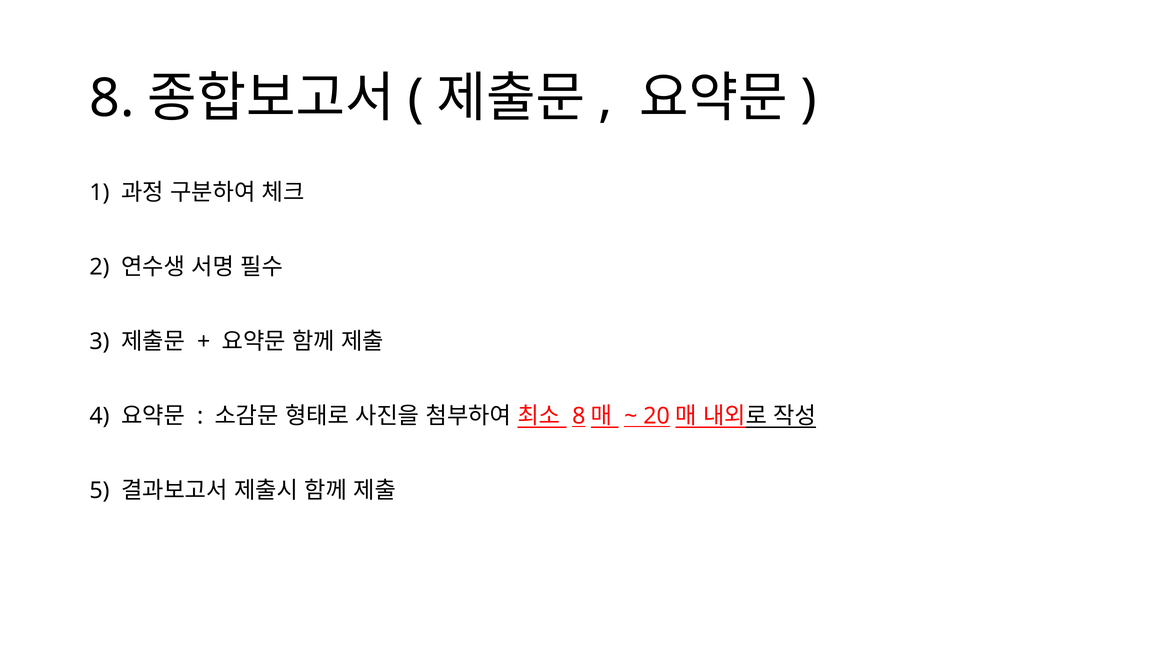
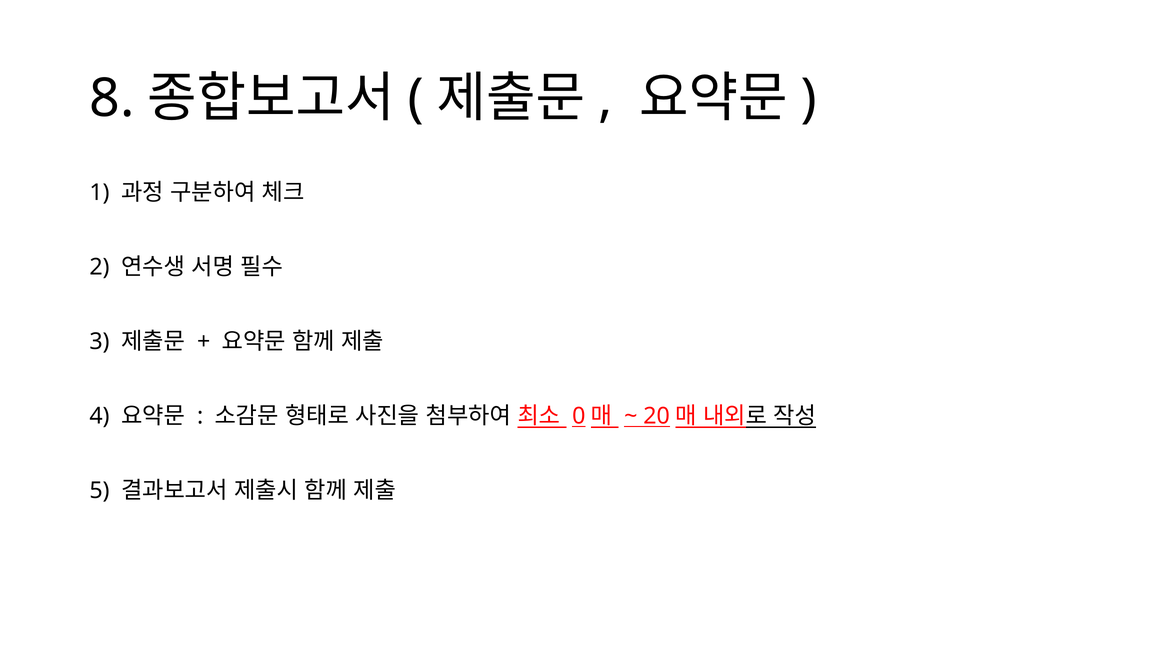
8 at (579, 416): 8 -> 0
